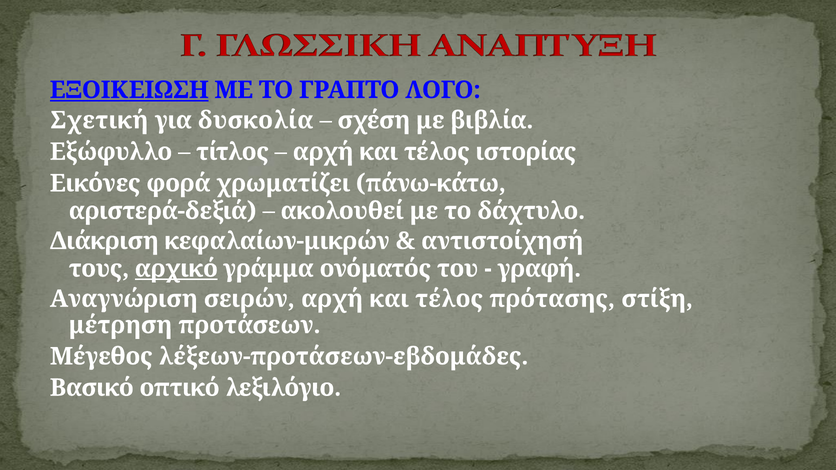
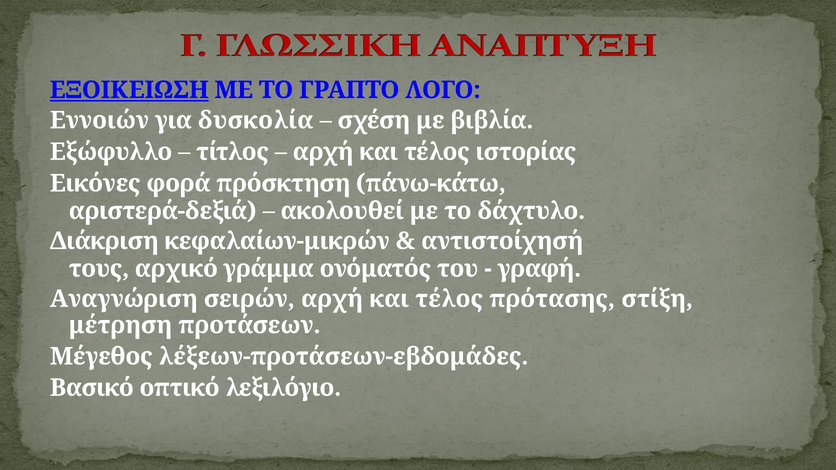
Σχετική: Σχετική -> Εννοιών
χρωματίζει: χρωματίζει -> πρόσκτηση
αρχικό underline: present -> none
